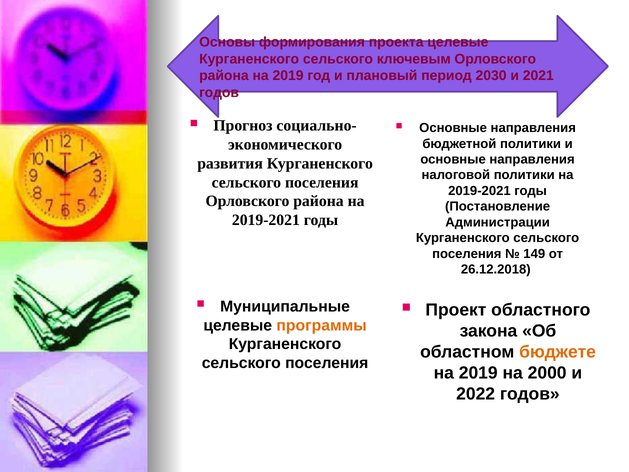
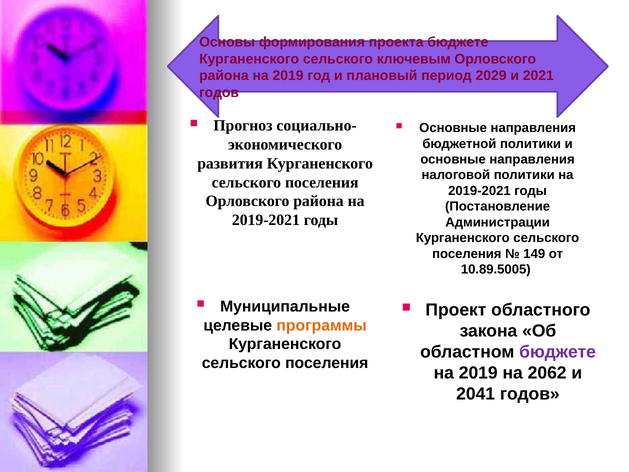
проекта целевые: целевые -> бюджете
2030: 2030 -> 2029
26.12.2018: 26.12.2018 -> 10.89.5005
бюджете at (558, 352) colour: orange -> purple
2000: 2000 -> 2062
2022: 2022 -> 2041
